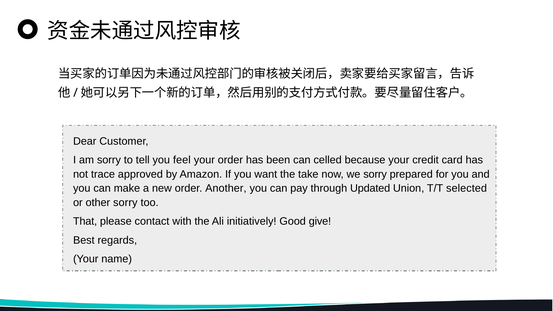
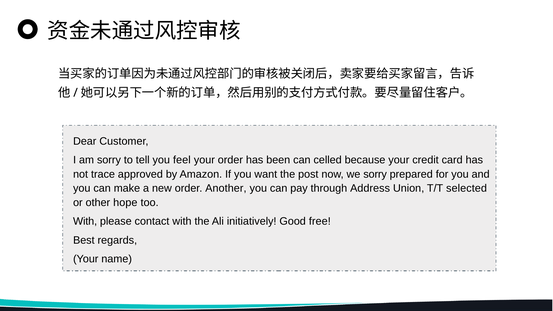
take: take -> post
Updated: Updated -> Address
other sorry: sorry -> hope
That at (85, 221): That -> With
give: give -> free
